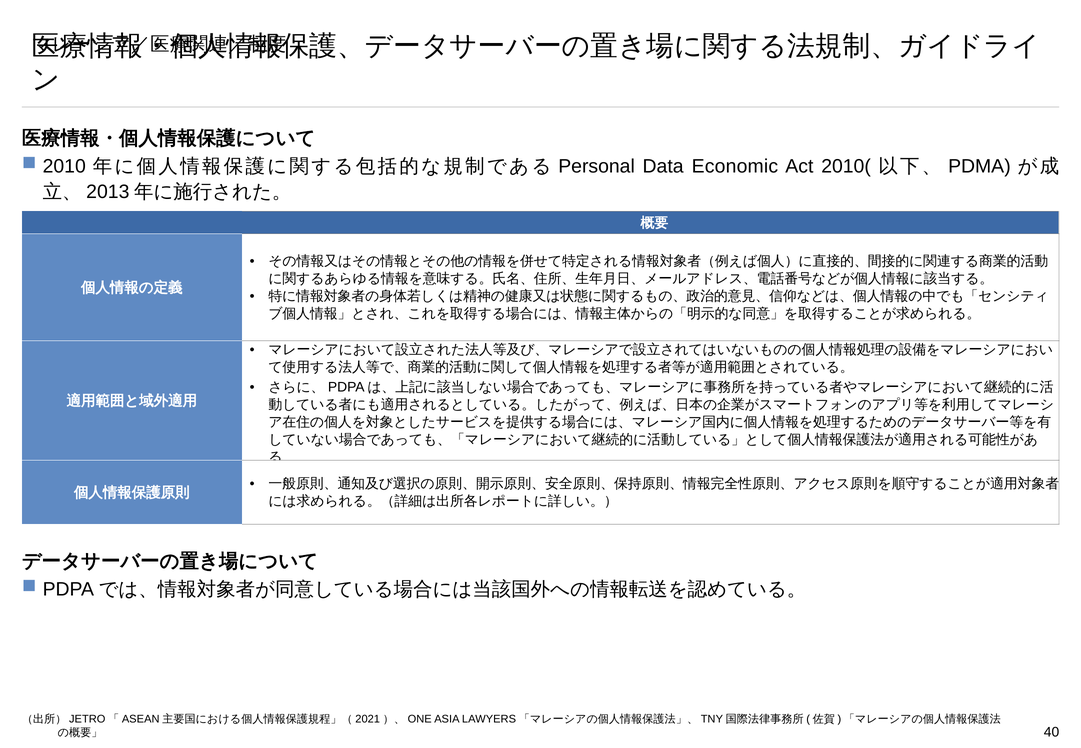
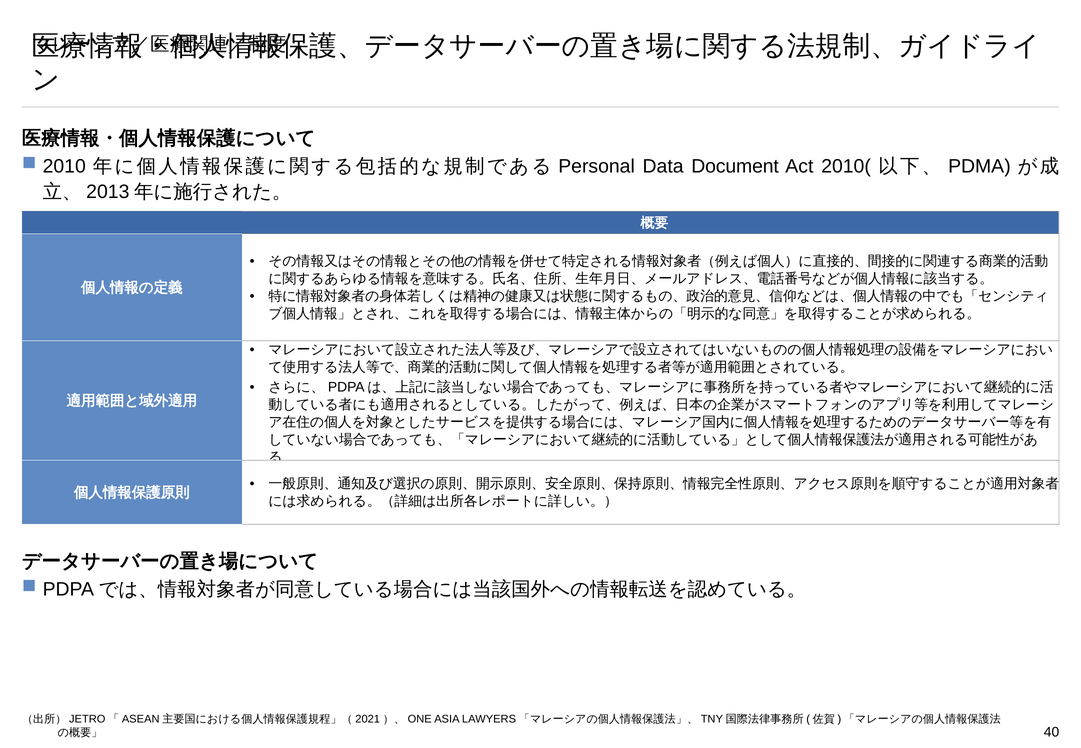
Economic: Economic -> Document
